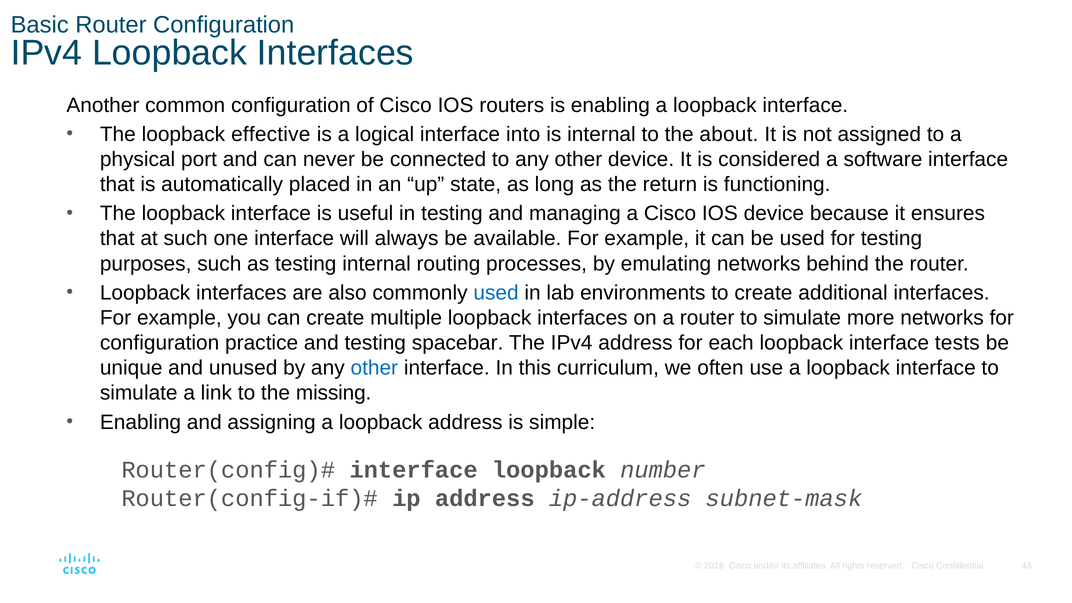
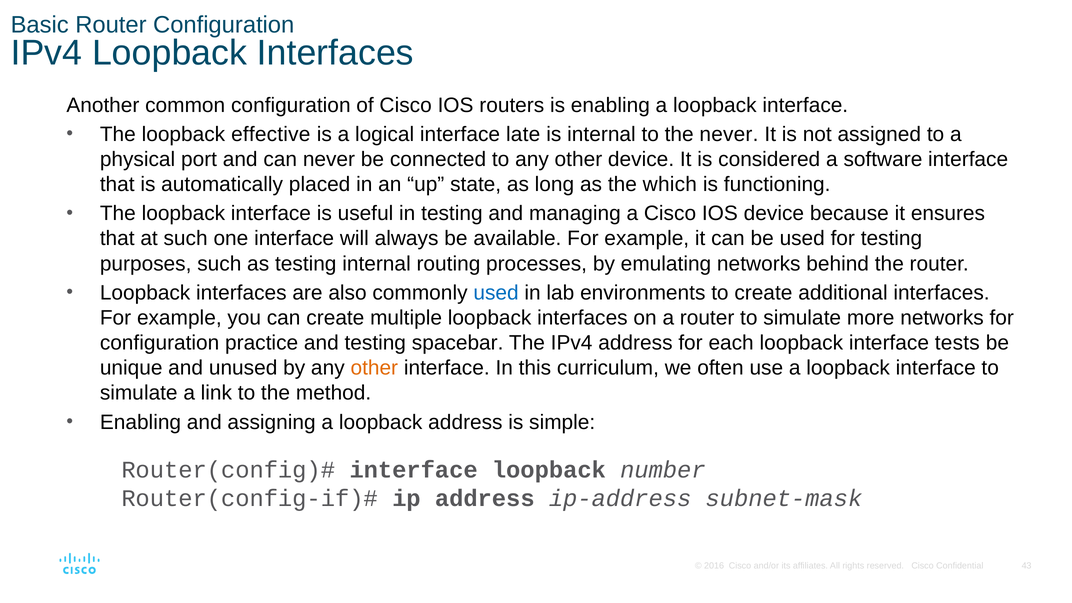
into: into -> late
the about: about -> never
return: return -> which
other at (374, 368) colour: blue -> orange
missing: missing -> method
